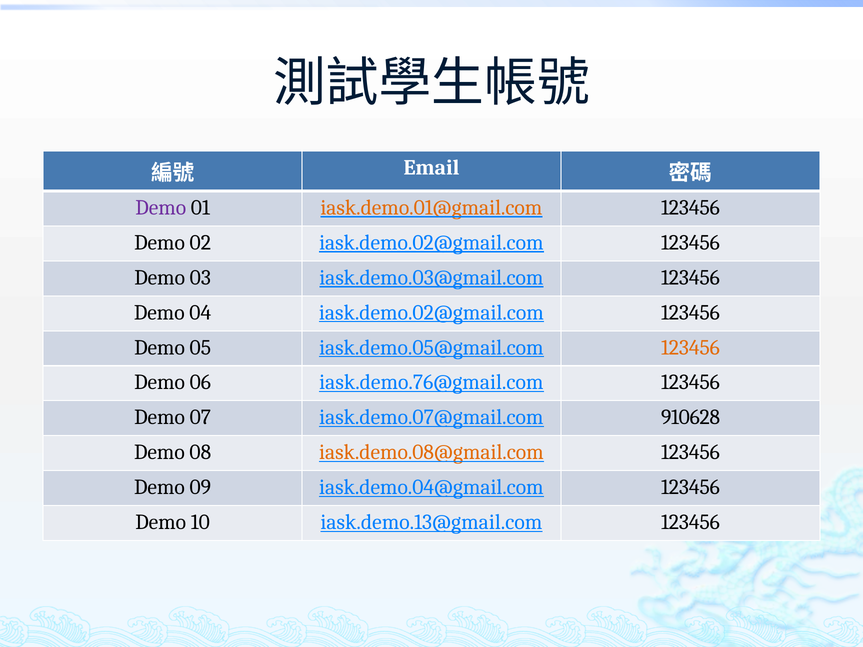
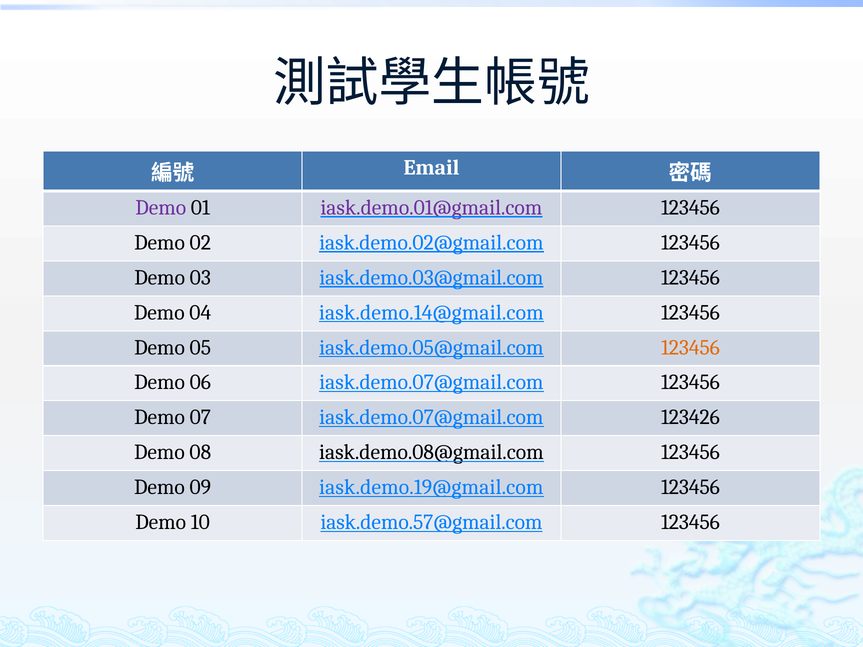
iask.demo.01@gmail.com colour: orange -> purple
04 iask.demo.02@gmail.com: iask.demo.02@gmail.com -> iask.demo.14@gmail.com
06 iask.demo.76@gmail.com: iask.demo.76@gmail.com -> iask.demo.07@gmail.com
910628: 910628 -> 123426
iask.demo.08@gmail.com colour: orange -> black
iask.demo.04@gmail.com: iask.demo.04@gmail.com -> iask.demo.19@gmail.com
iask.demo.13@gmail.com: iask.demo.13@gmail.com -> iask.demo.57@gmail.com
